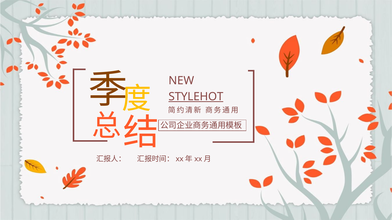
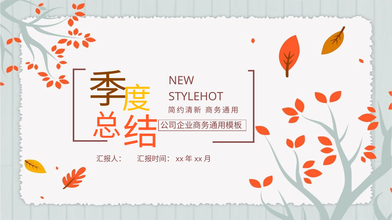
STYLEHOT underline: present -> none
